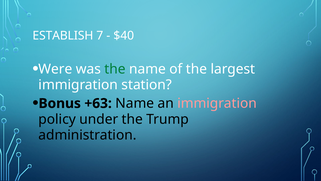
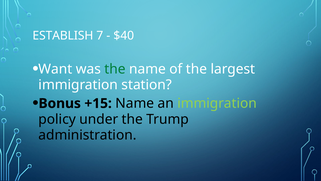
Were: Were -> Want
+63: +63 -> +15
immigration at (217, 103) colour: pink -> light green
